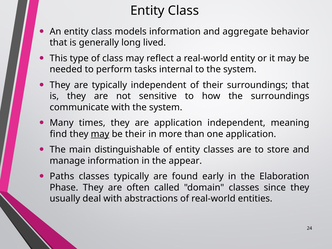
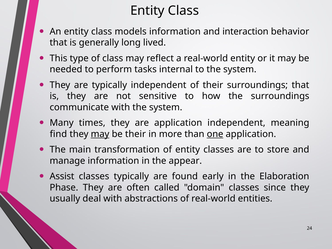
aggregate: aggregate -> interaction
one underline: none -> present
distinguishable: distinguishable -> transformation
Paths: Paths -> Assist
